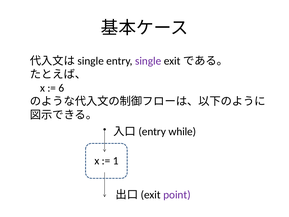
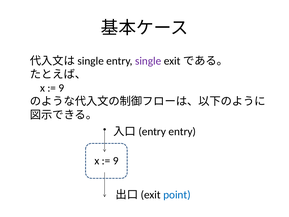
6 at (61, 88): 6 -> 9
while at (182, 131): while -> entry
1 at (116, 161): 1 -> 9
point colour: purple -> blue
